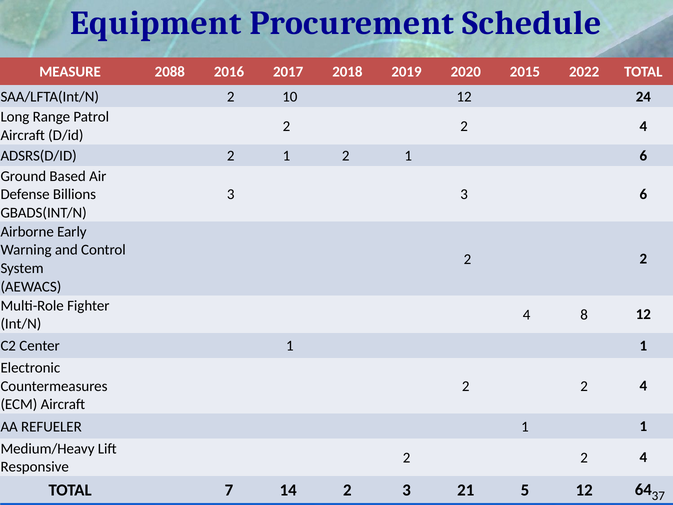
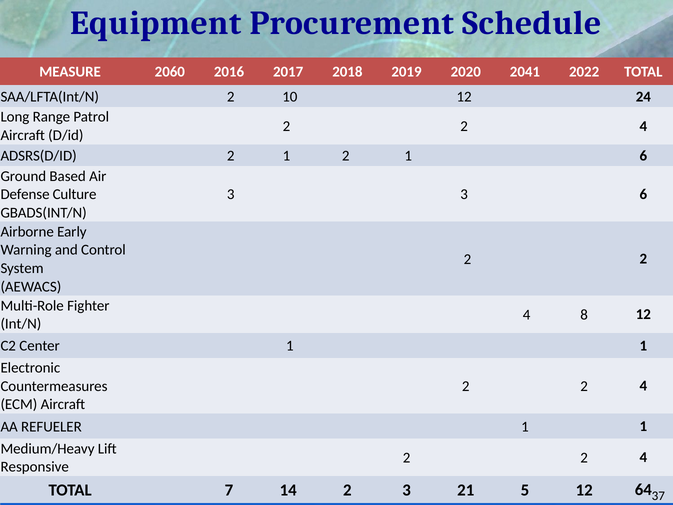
2088: 2088 -> 2060
2015: 2015 -> 2041
Billions: Billions -> Culture
